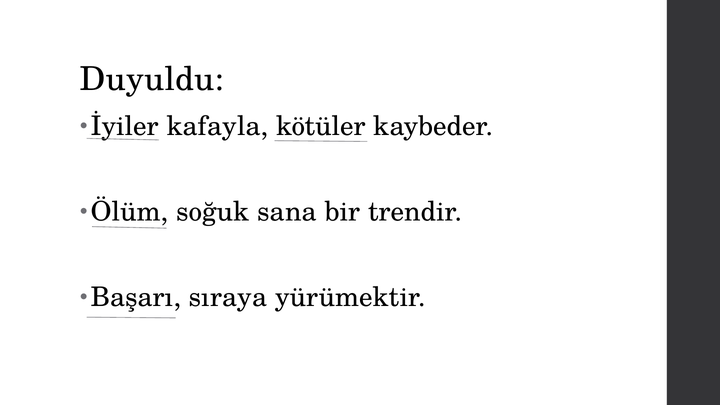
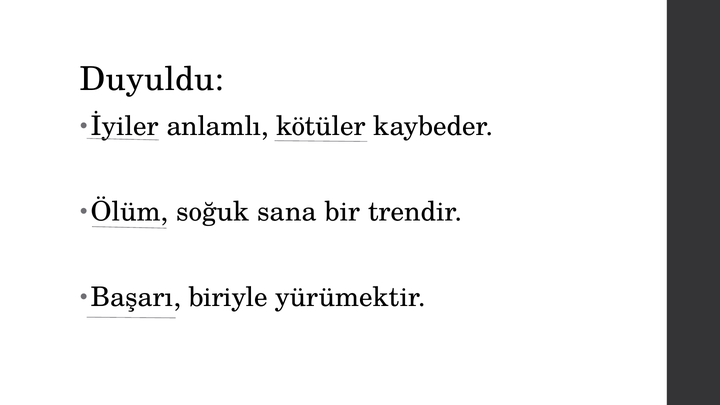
kafayla: kafayla -> anlamlı
sıraya: sıraya -> biriyle
